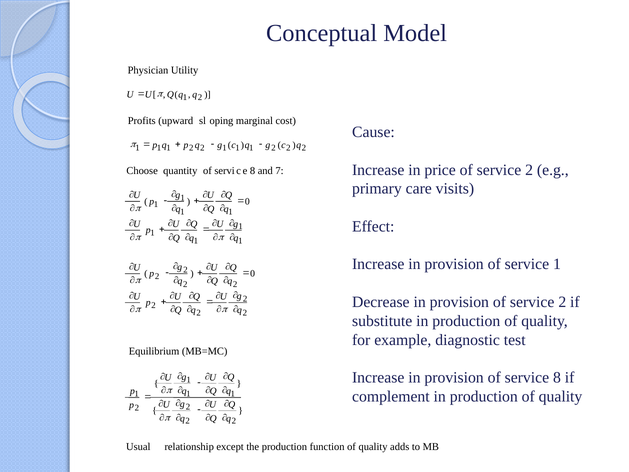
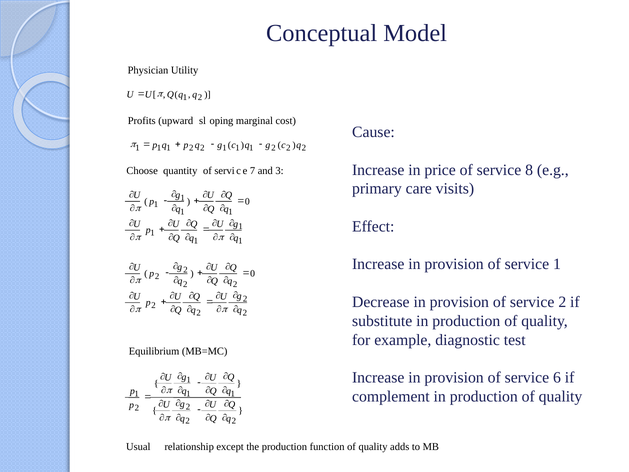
price of service 2: 2 -> 8
quantity of service 8: 8 -> 7
7: 7 -> 3
provision of service 8: 8 -> 6
